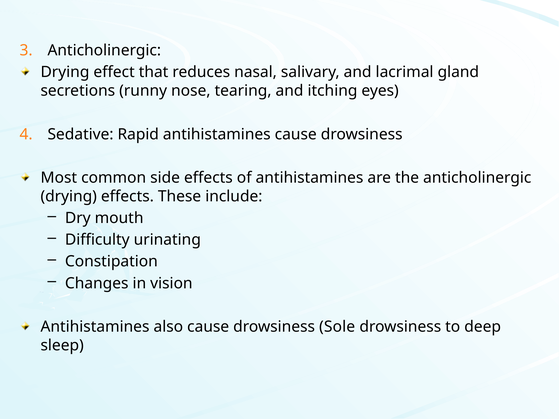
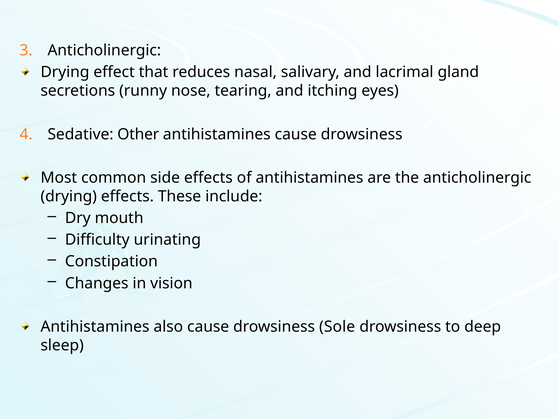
Rapid: Rapid -> Other
